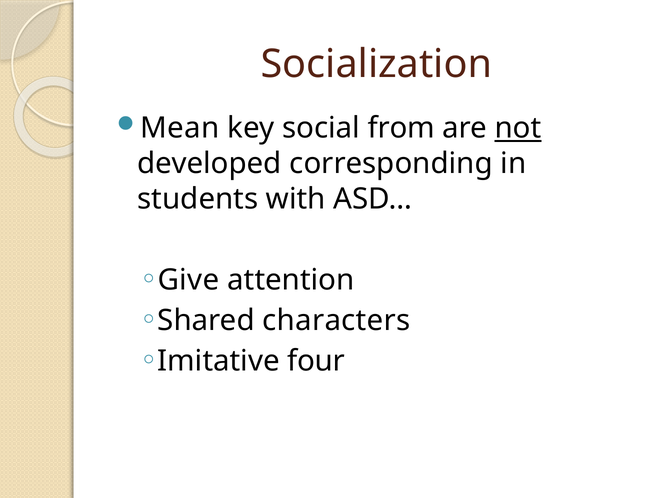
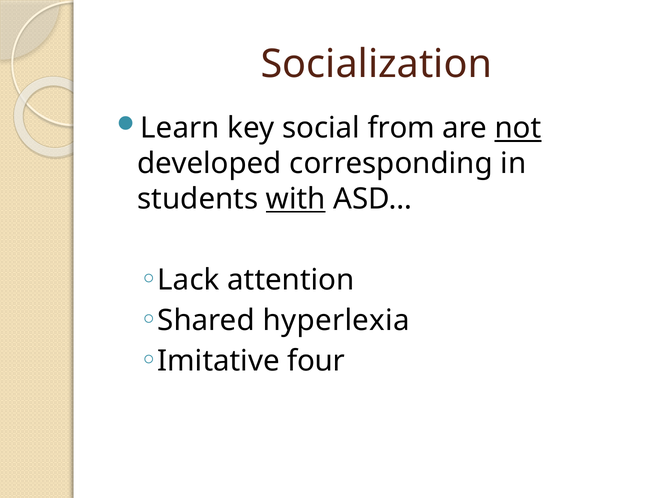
Mean: Mean -> Learn
with underline: none -> present
Give: Give -> Lack
characters: characters -> hyperlexia
